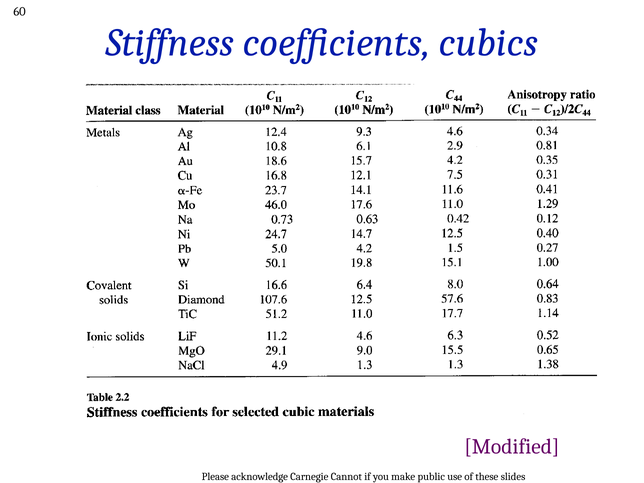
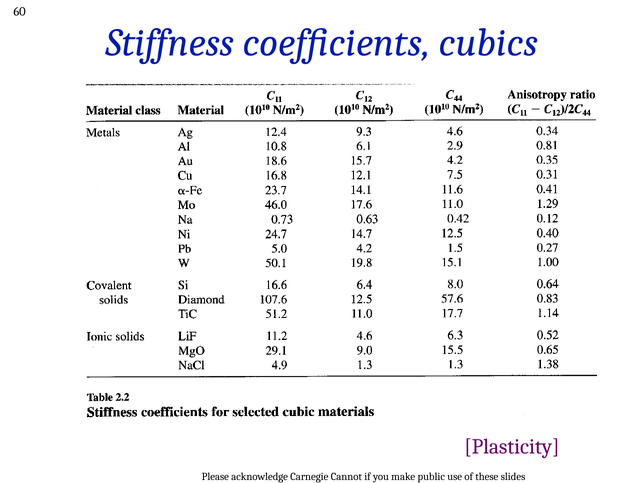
Modified: Modified -> Plasticity
